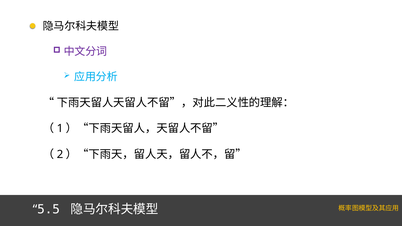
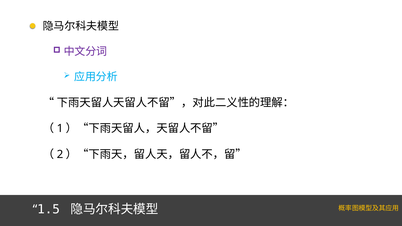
5.5: 5.5 -> 1.5
